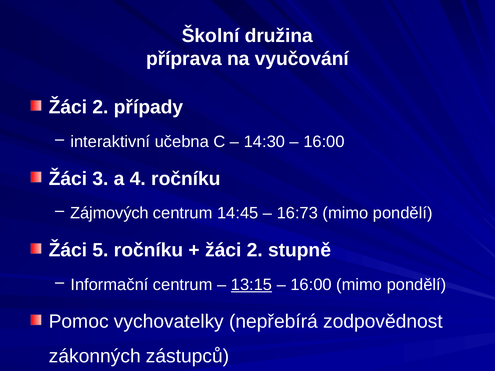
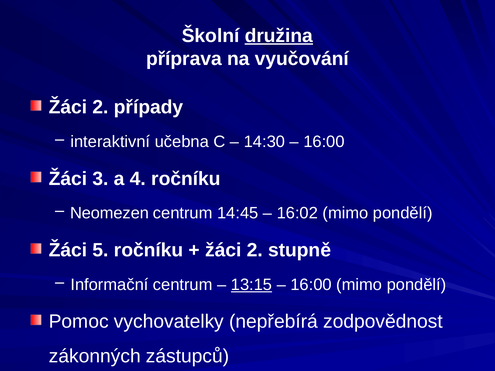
družina underline: none -> present
Zájmových: Zájmových -> Neomezen
16:73: 16:73 -> 16:02
